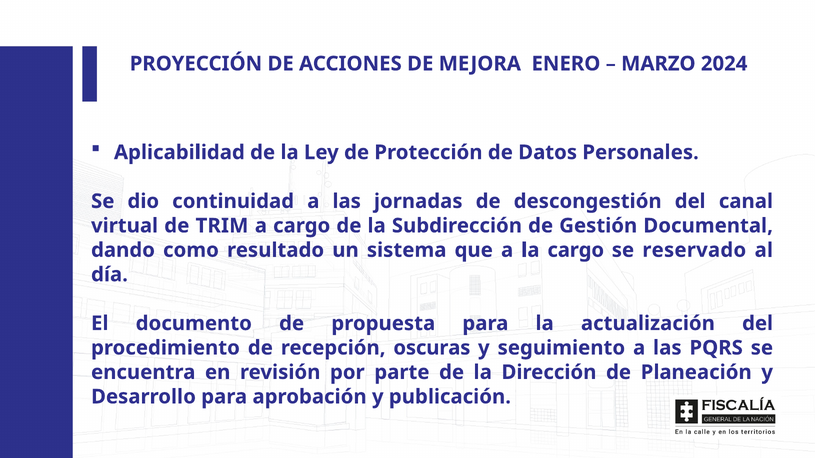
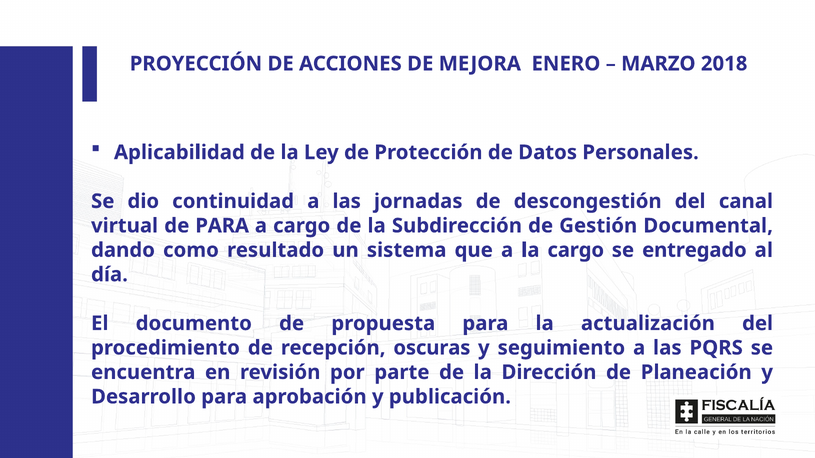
2024: 2024 -> 2018
de TRIM: TRIM -> PARA
reservado: reservado -> entregado
